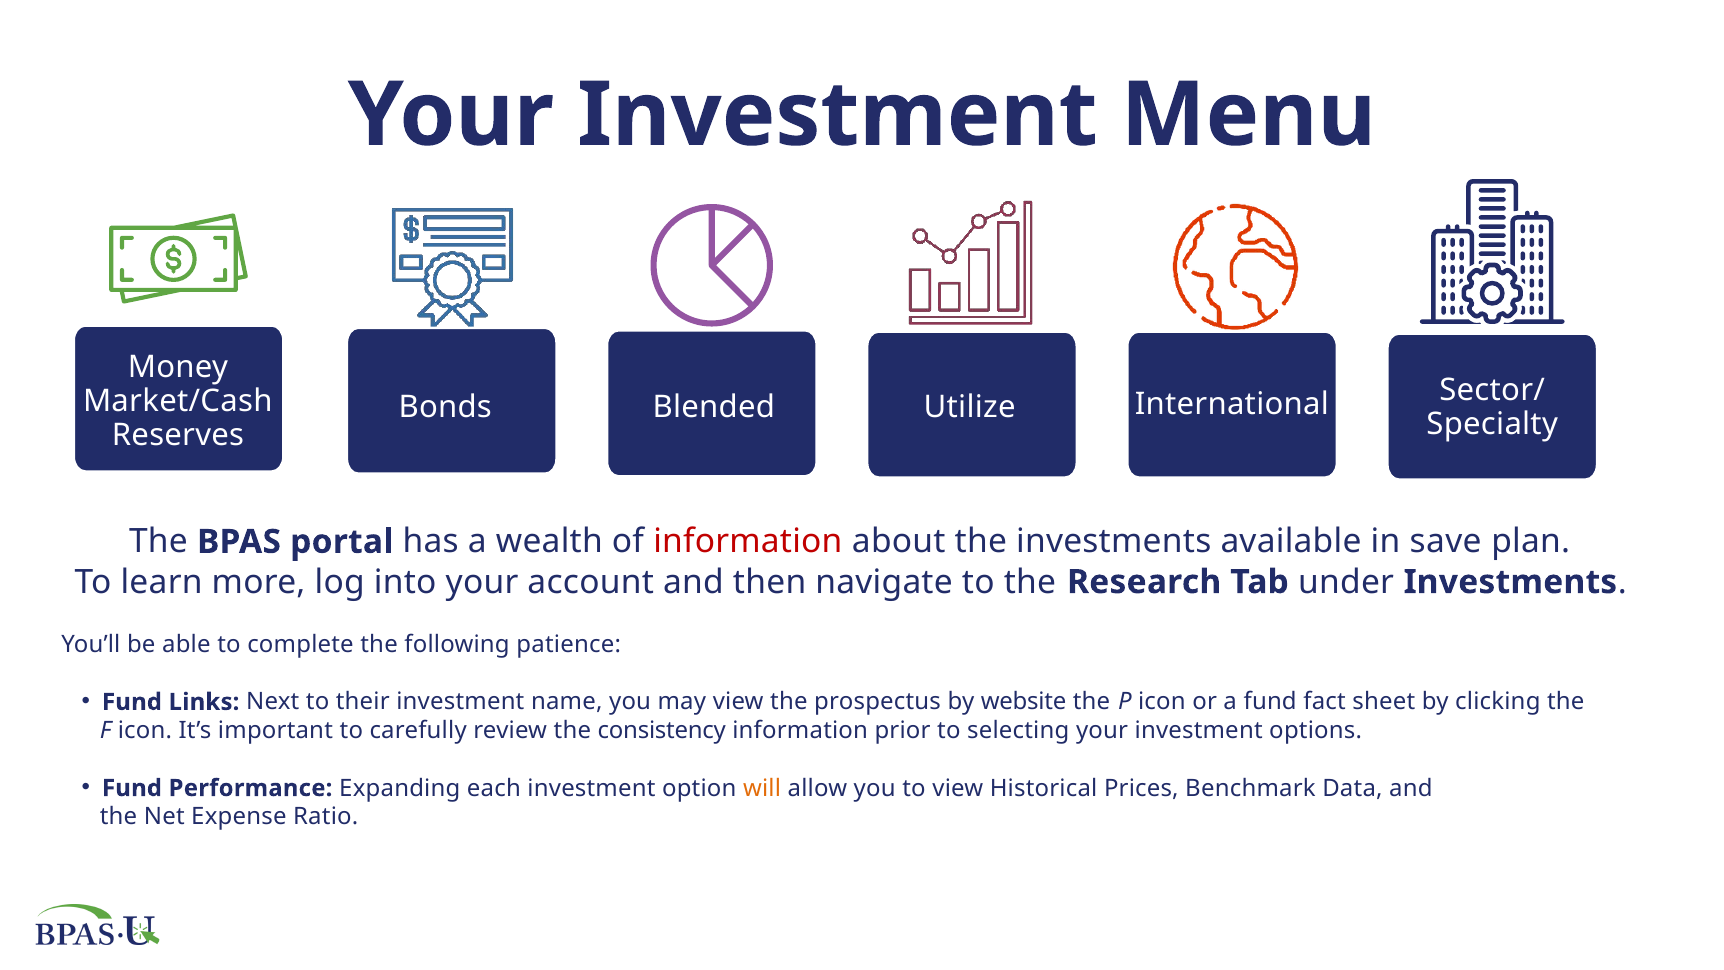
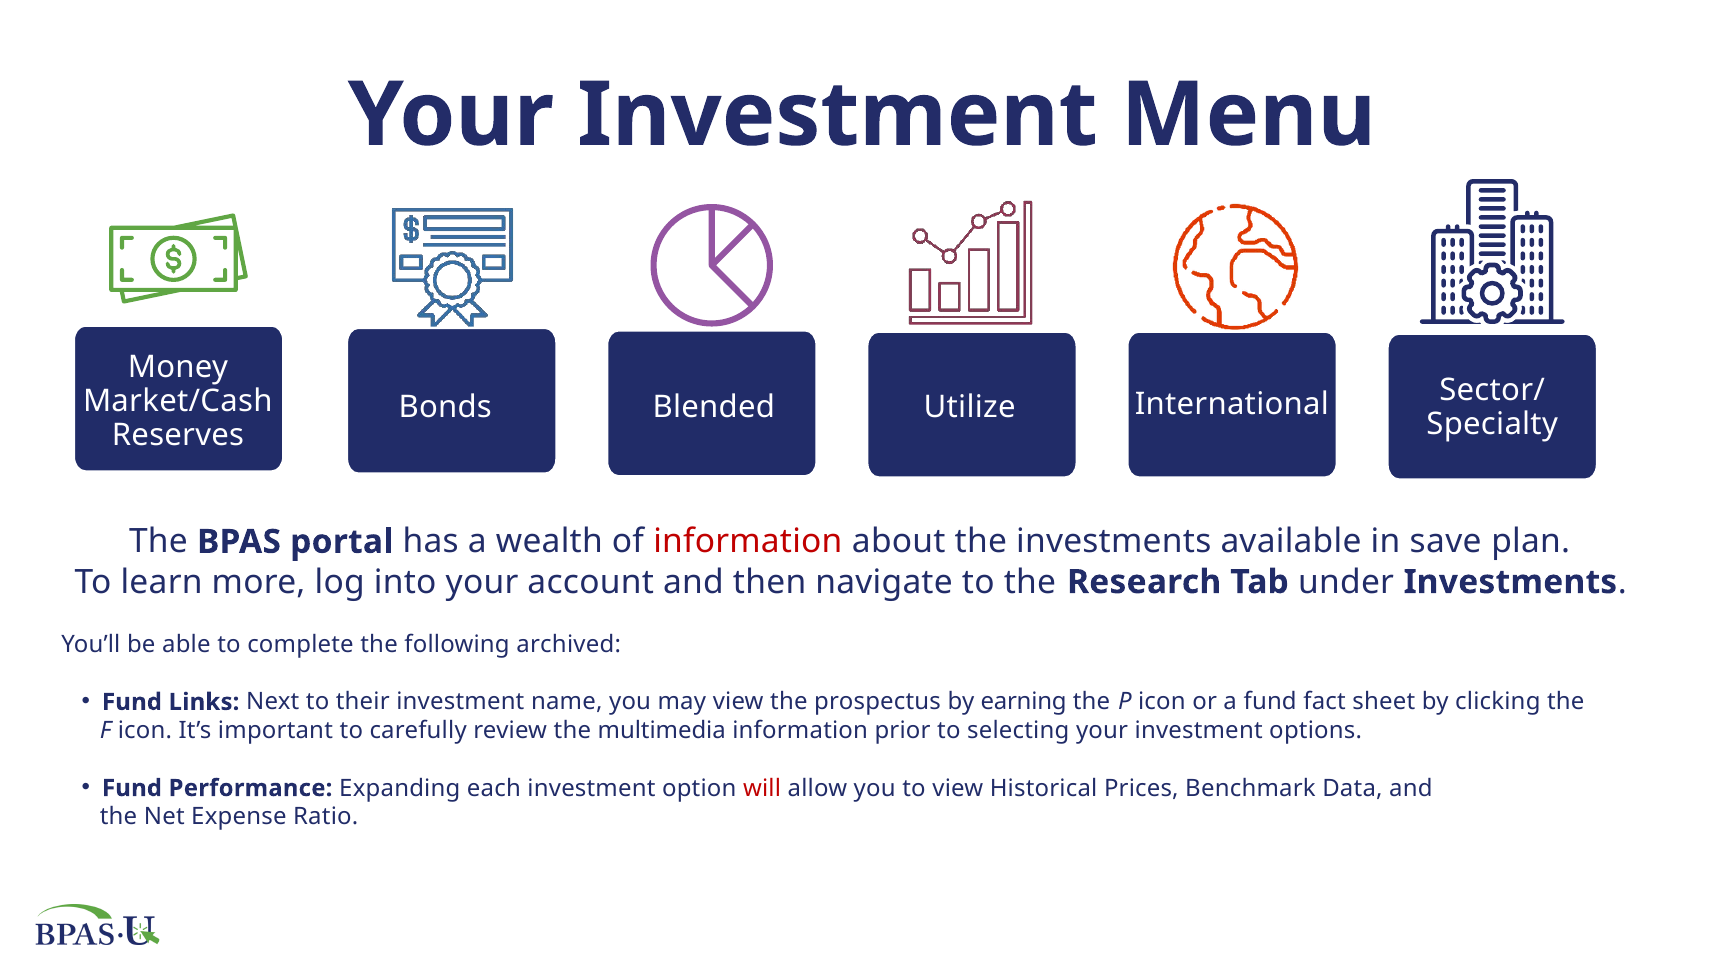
patience: patience -> archived
website: website -> earning
consistency: consistency -> multimedia
will colour: orange -> red
